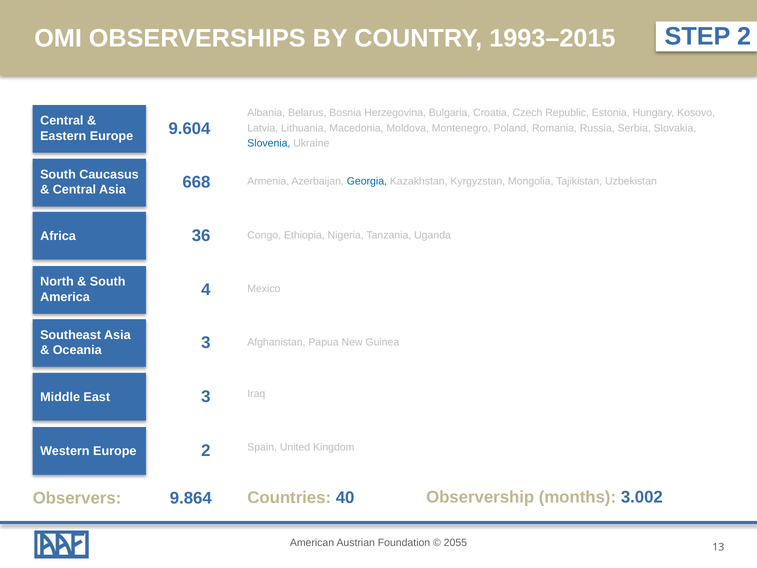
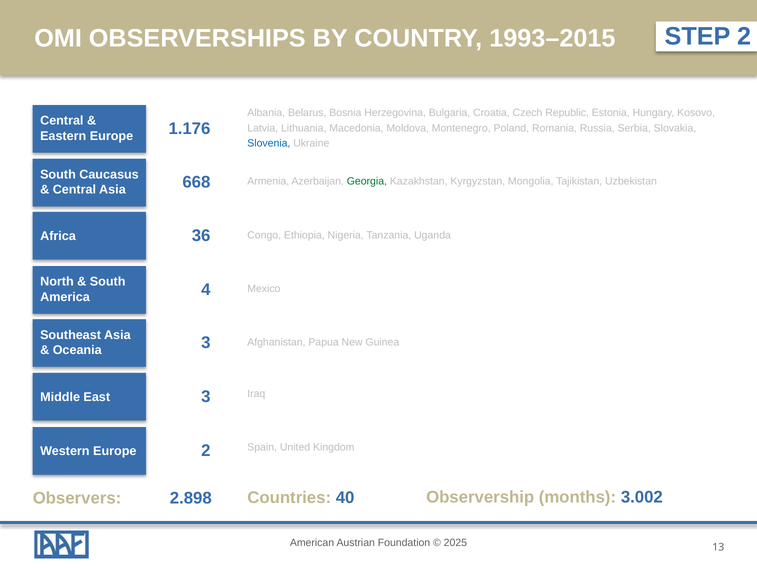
9.604: 9.604 -> 1.176
Georgia colour: blue -> green
9.864: 9.864 -> 2.898
2055: 2055 -> 2025
